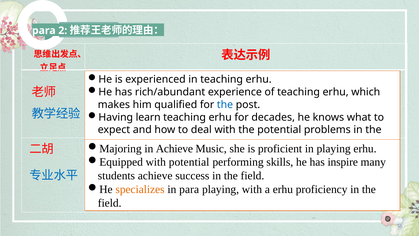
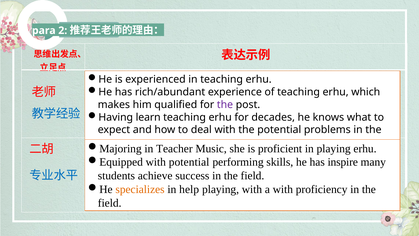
the at (225, 105) colour: blue -> purple
in Achieve: Achieve -> Teacher
in para: para -> help
a erhu: erhu -> with
